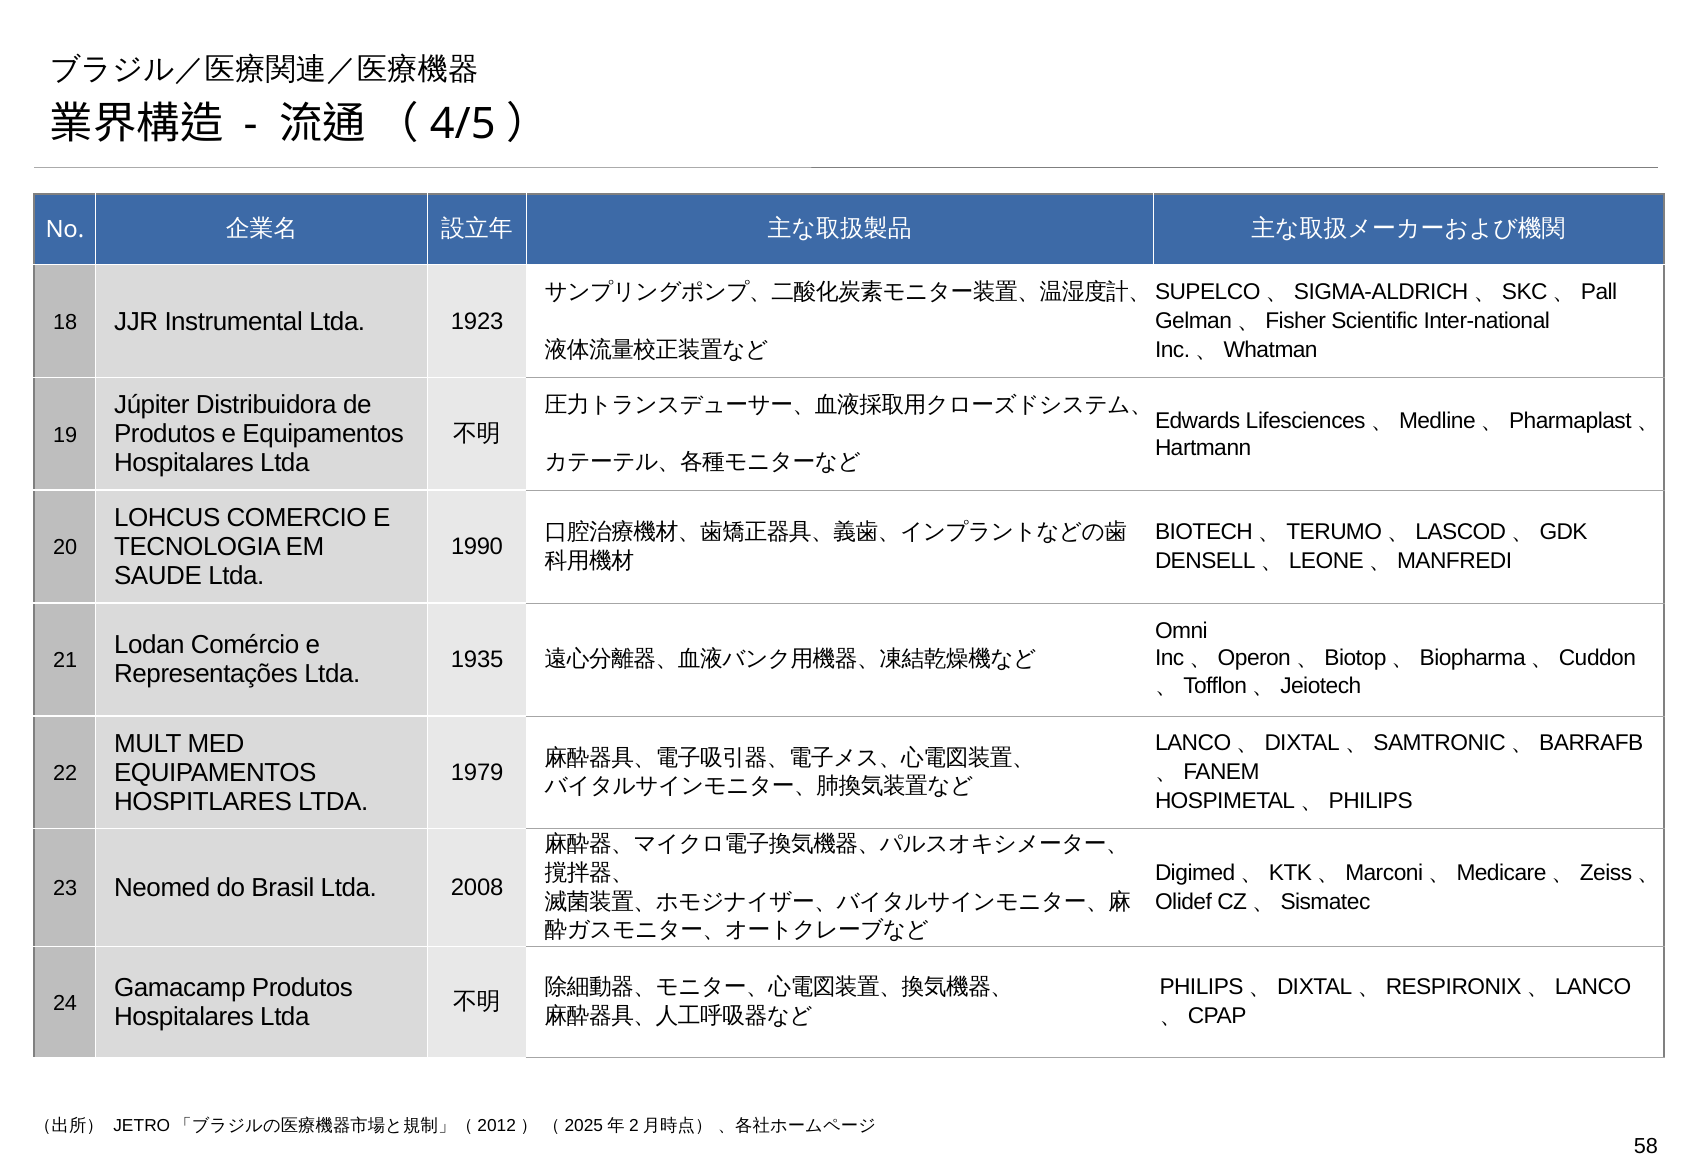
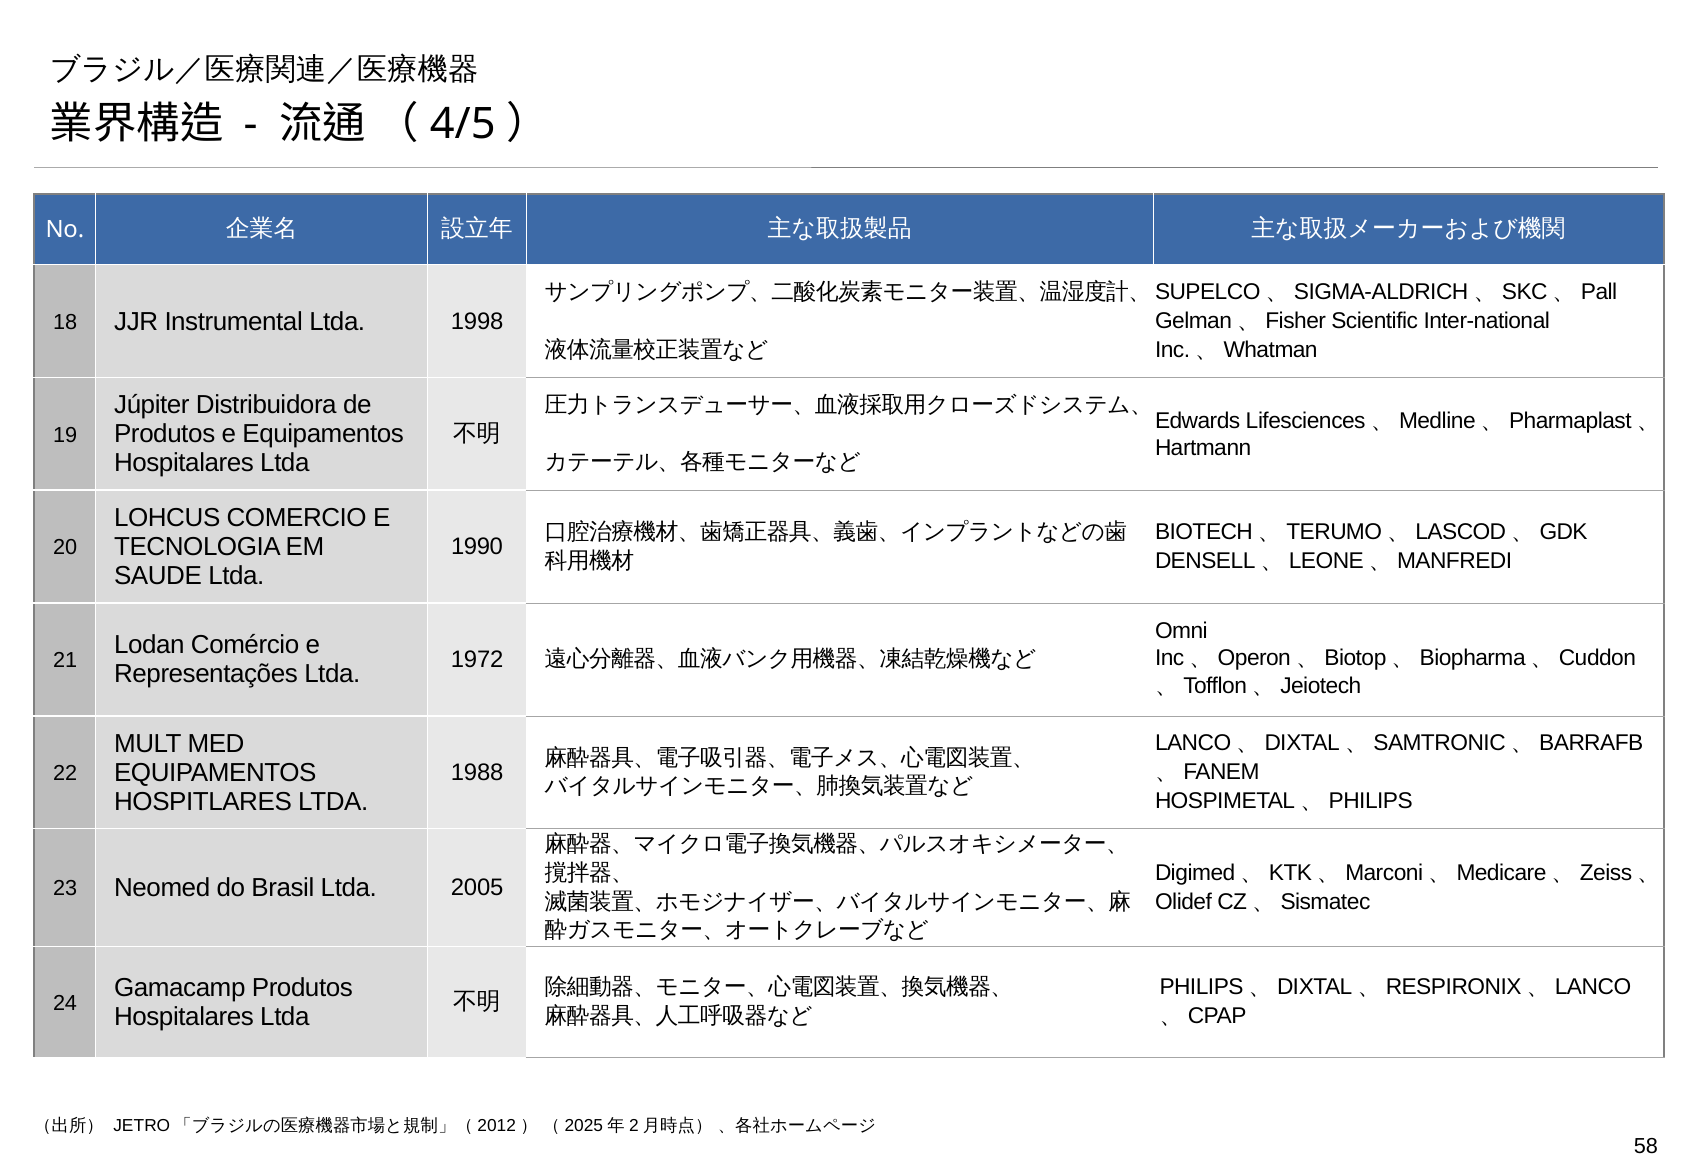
1923: 1923 -> 1998
1935: 1935 -> 1972
1979: 1979 -> 1988
2008: 2008 -> 2005
